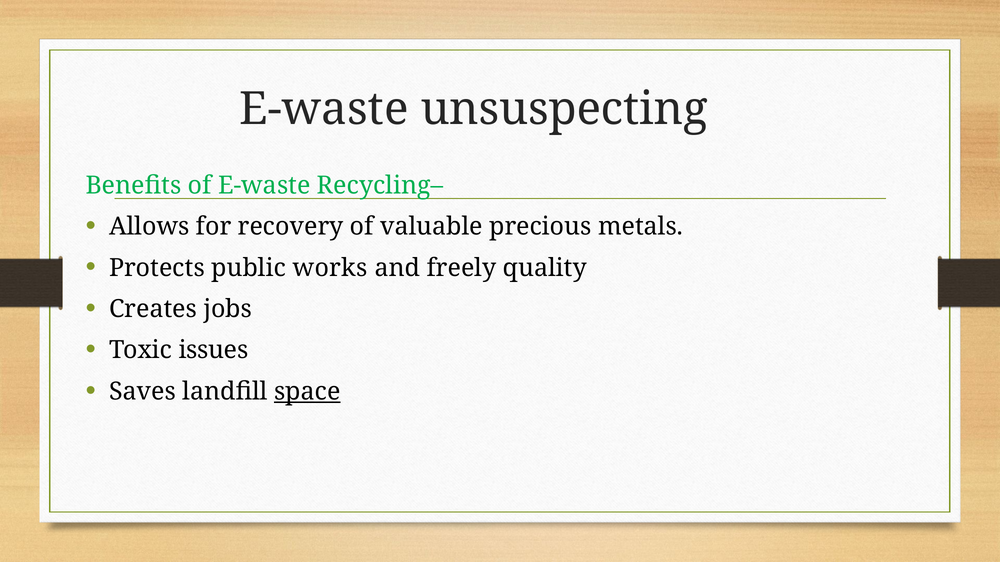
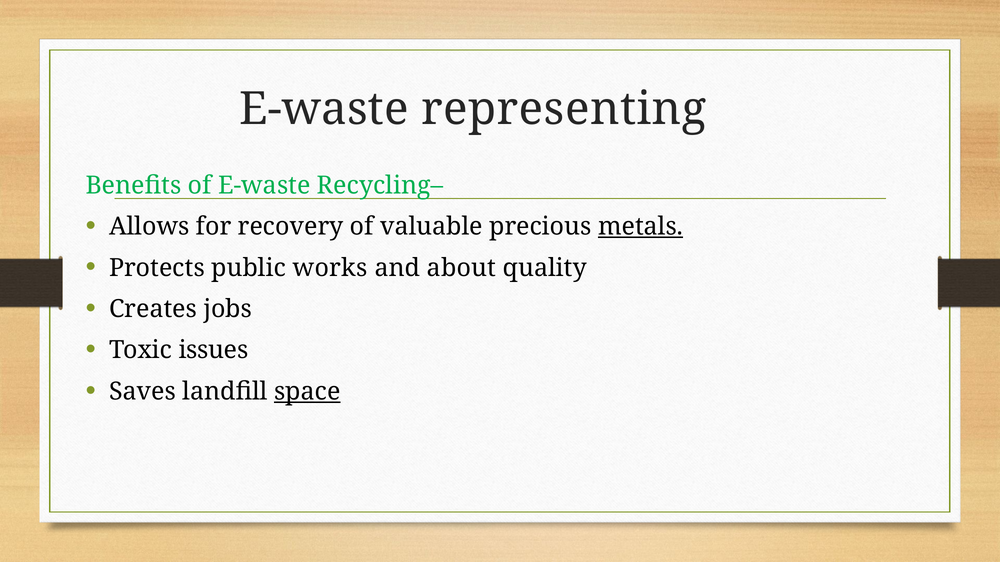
unsuspecting: unsuspecting -> representing
metals underline: none -> present
freely: freely -> about
